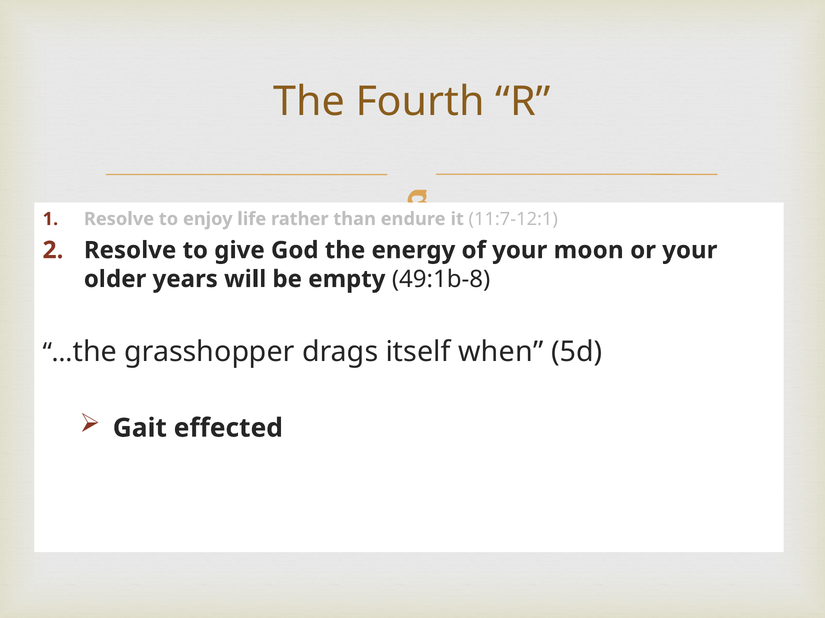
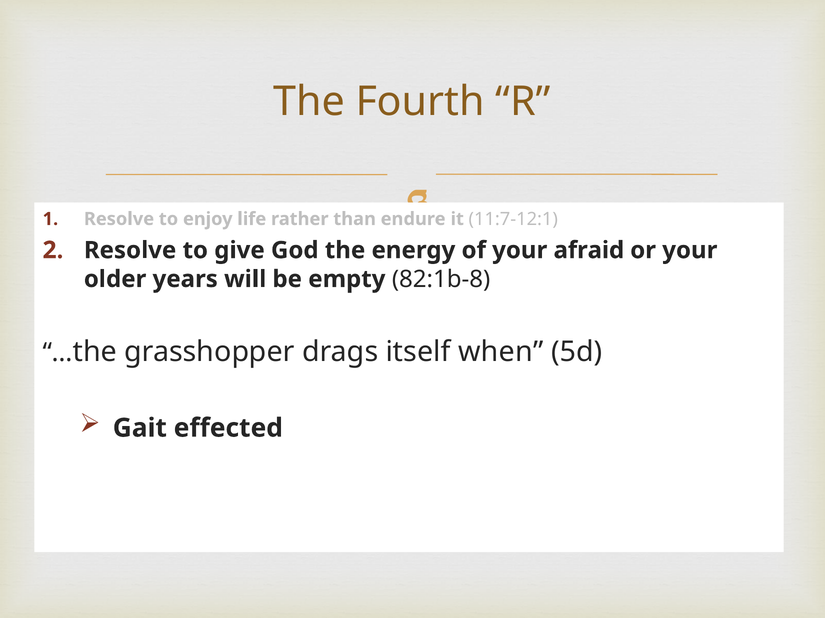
moon: moon -> afraid
49:1b-8: 49:1b-8 -> 82:1b-8
